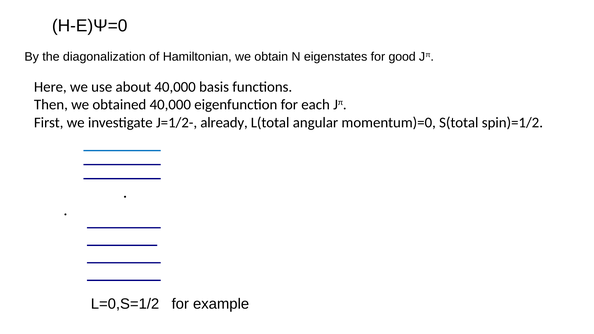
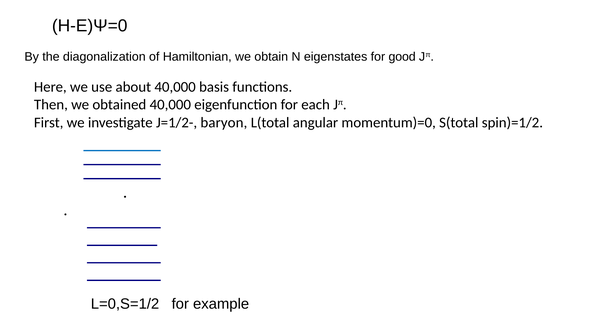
already: already -> baryon
